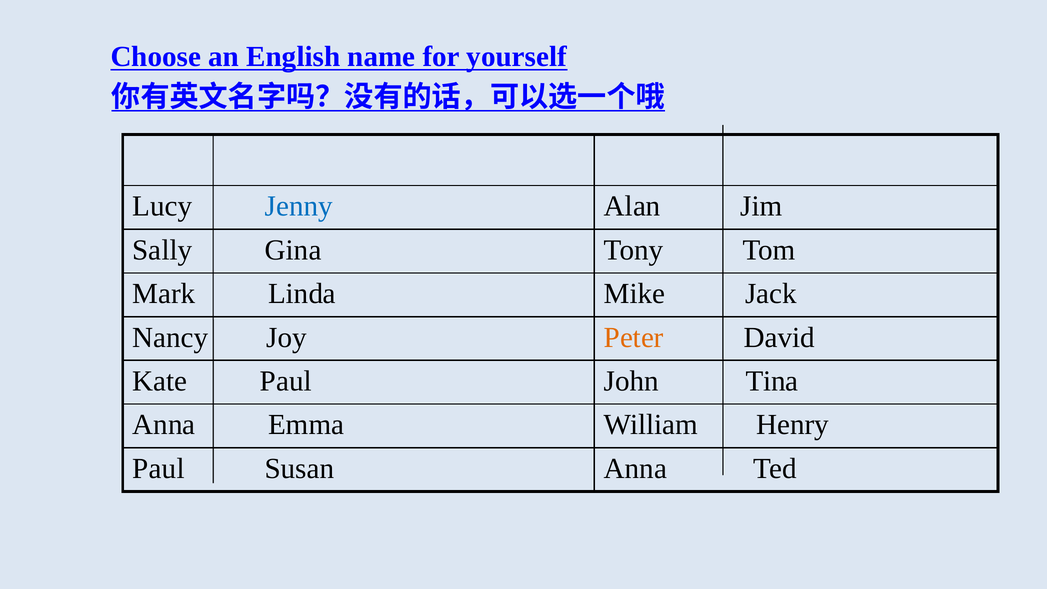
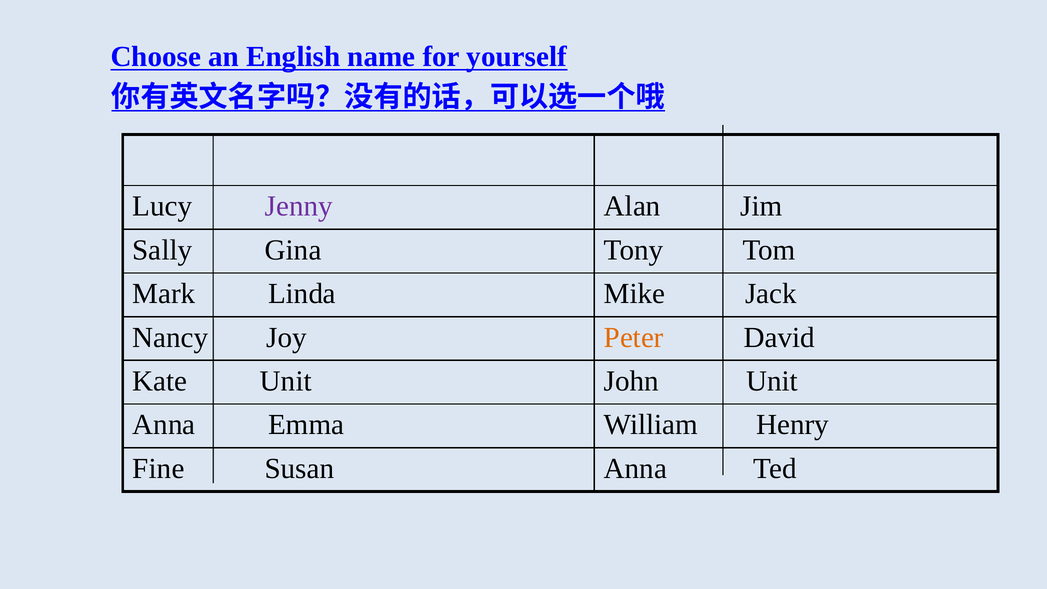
Jenny colour: blue -> purple
Kate Paul: Paul -> Unit
John Tina: Tina -> Unit
Paul at (158, 469): Paul -> Fine
